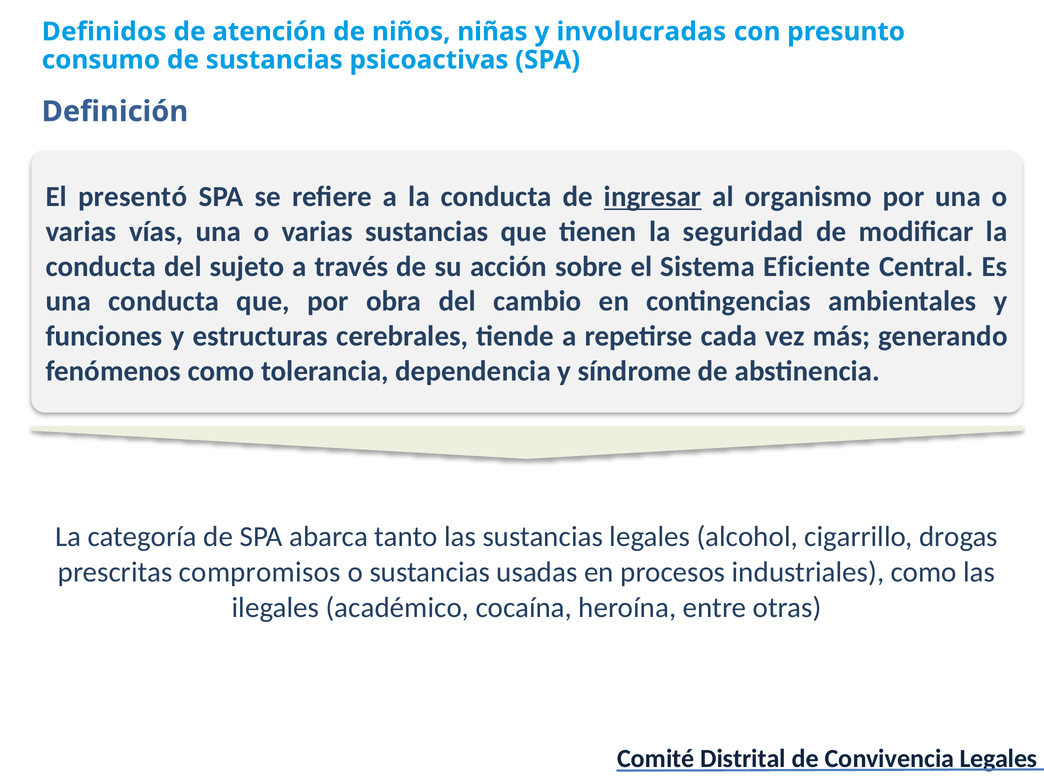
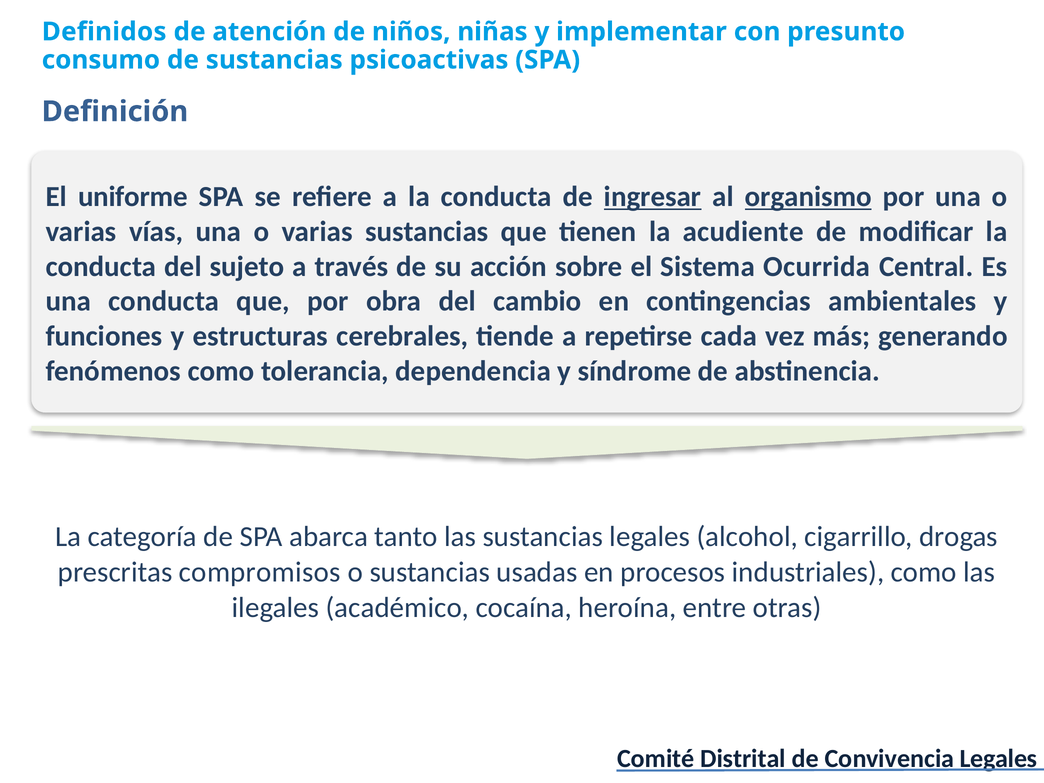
involucradas: involucradas -> implementar
presentó: presentó -> uniforme
organismo underline: none -> present
seguridad: seguridad -> acudiente
Eficiente: Eficiente -> Ocurrida
